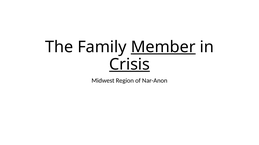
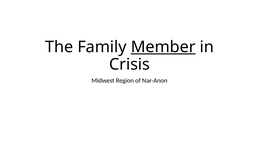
Crisis underline: present -> none
